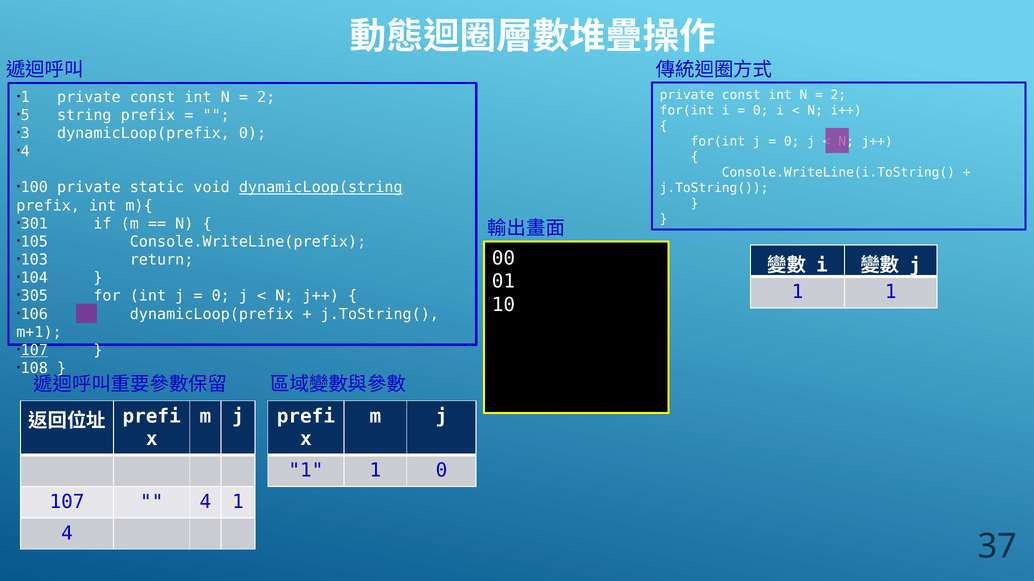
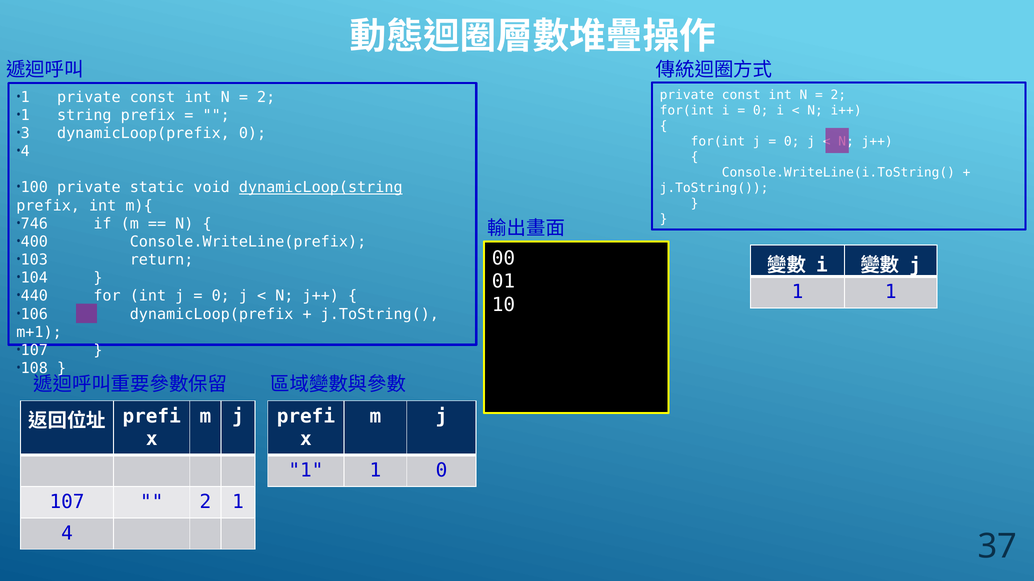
5 at (25, 115): 5 -> 1
301: 301 -> 746
105: 105 -> 400
305: 305 -> 440
107 at (34, 351) underline: present -> none
4 at (205, 502): 4 -> 2
